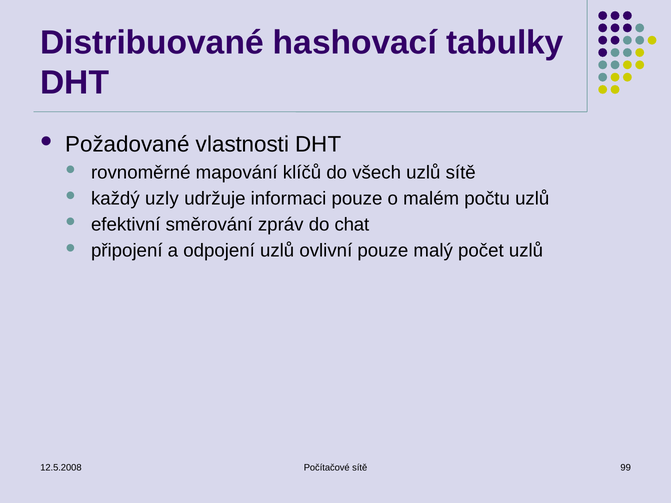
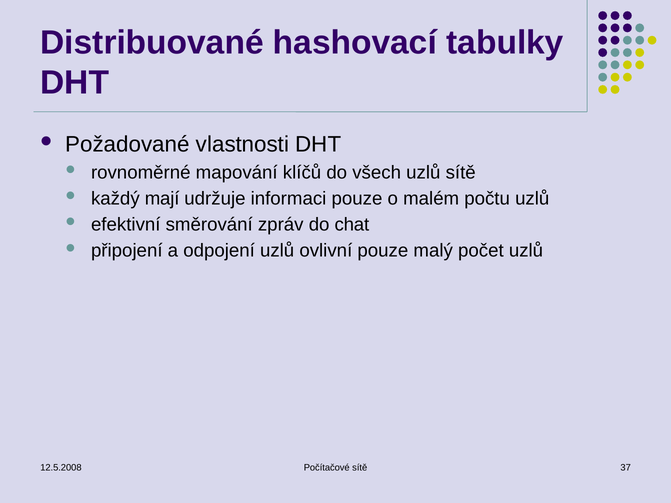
uzly: uzly -> mají
99: 99 -> 37
